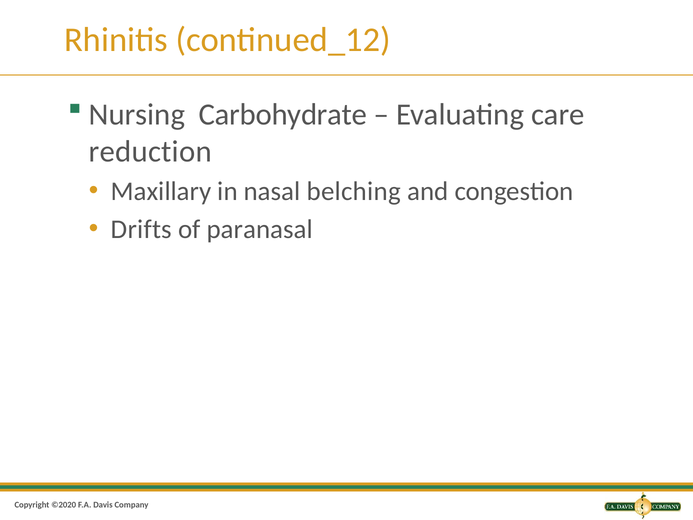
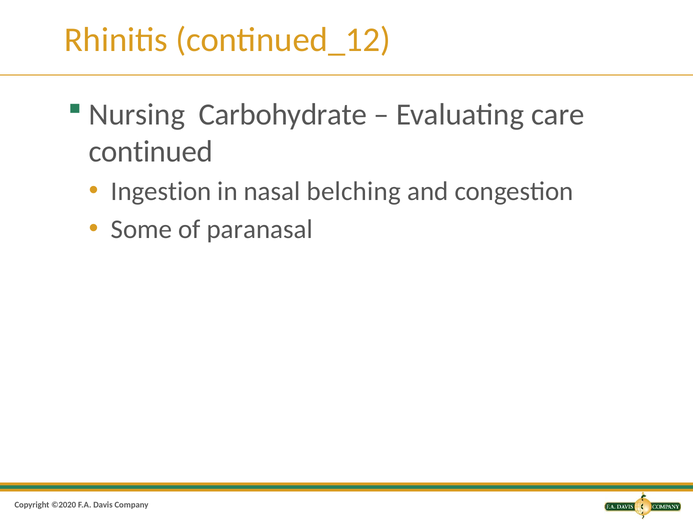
reduction: reduction -> continued
Maxillary: Maxillary -> Ingestion
Drifts: Drifts -> Some
